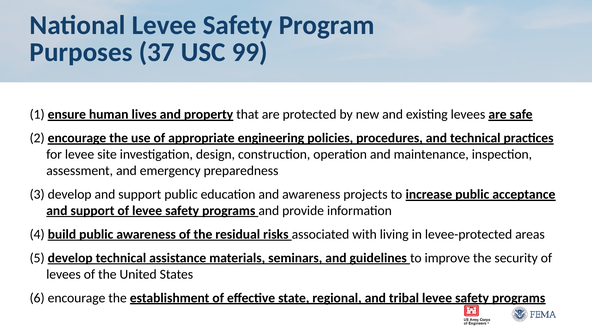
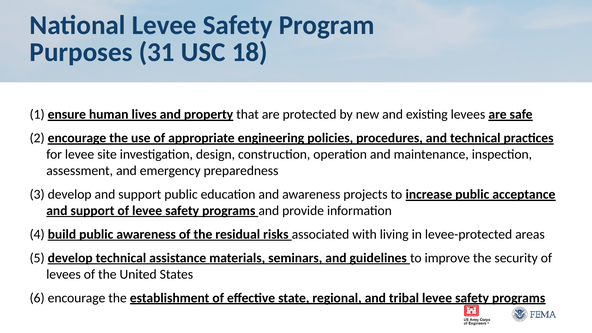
37: 37 -> 31
99: 99 -> 18
